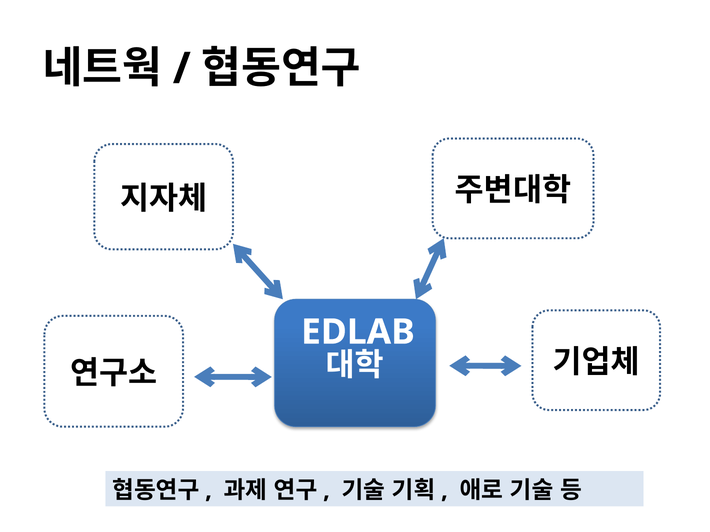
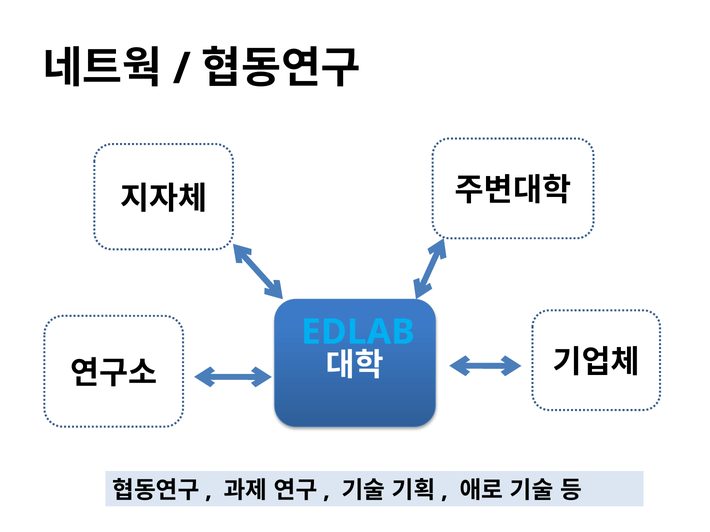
EDLAB colour: white -> light blue
